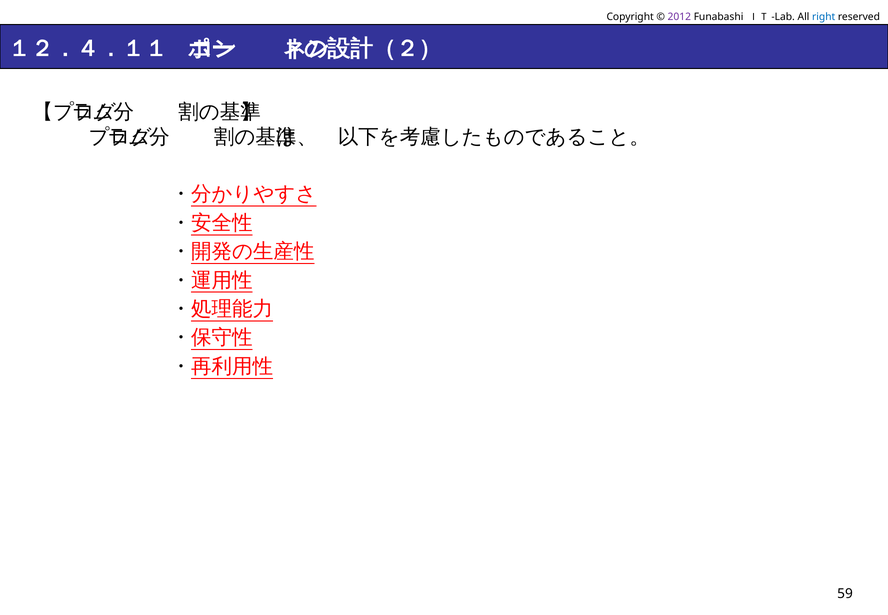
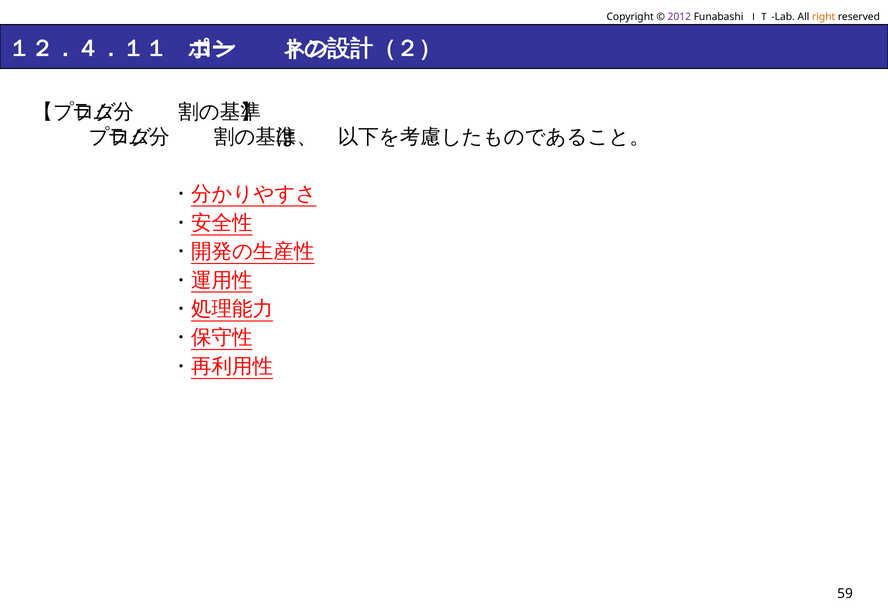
right colour: blue -> orange
